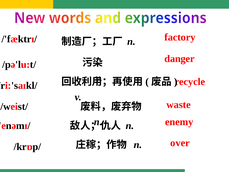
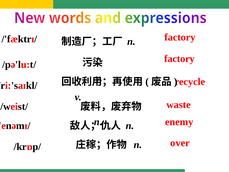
danger at (180, 59): danger -> factory
